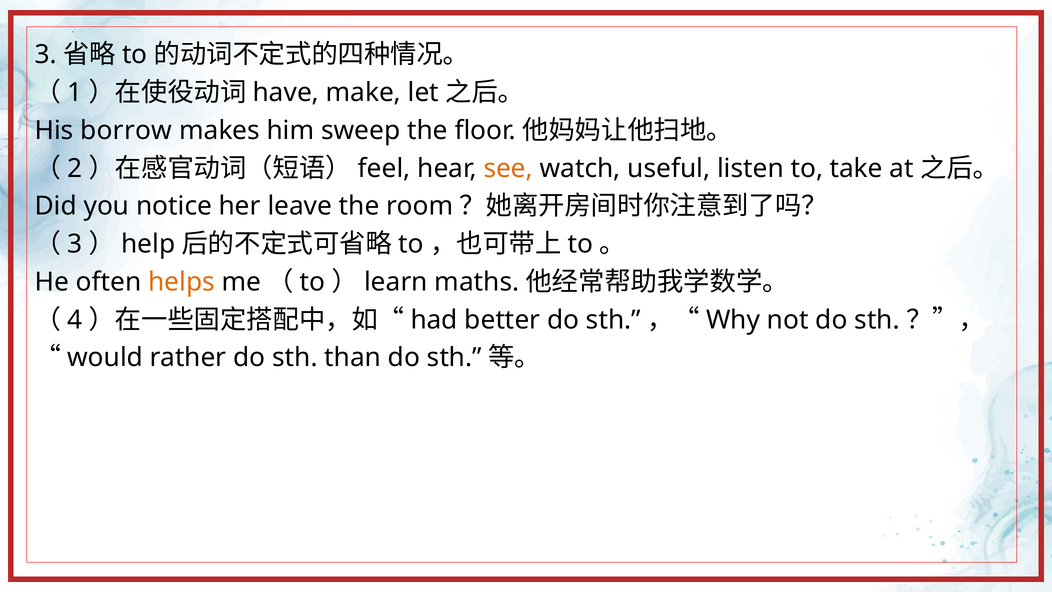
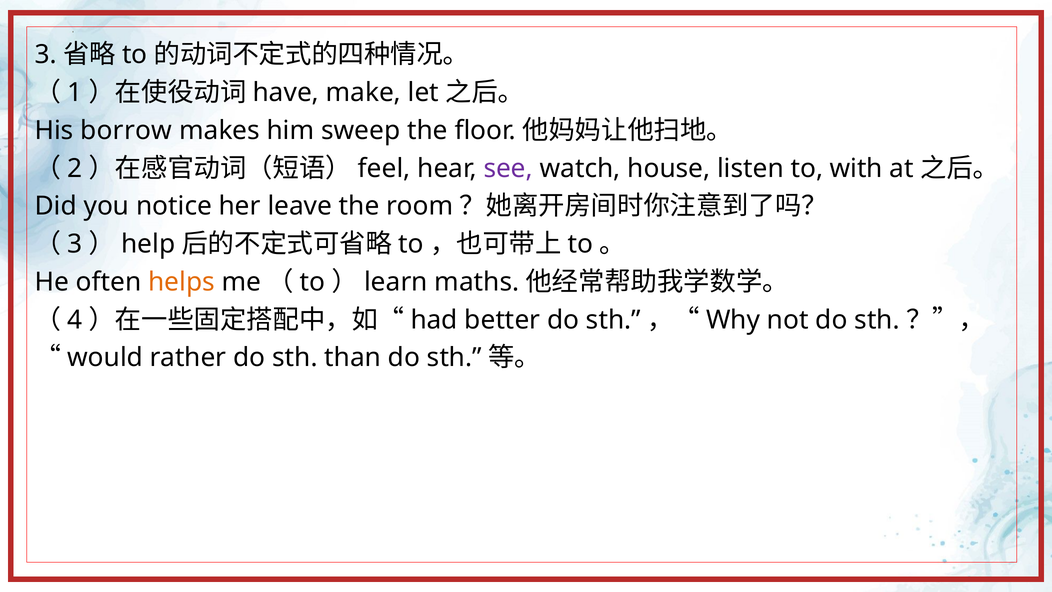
see colour: orange -> purple
useful: useful -> house
take: take -> with
